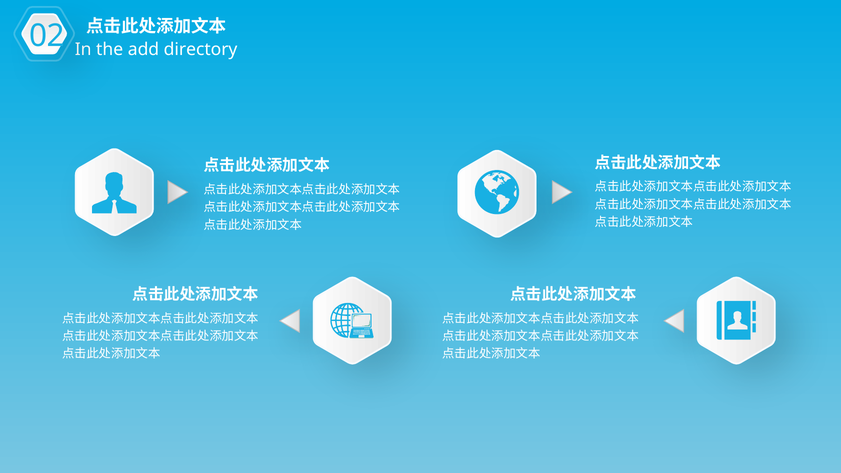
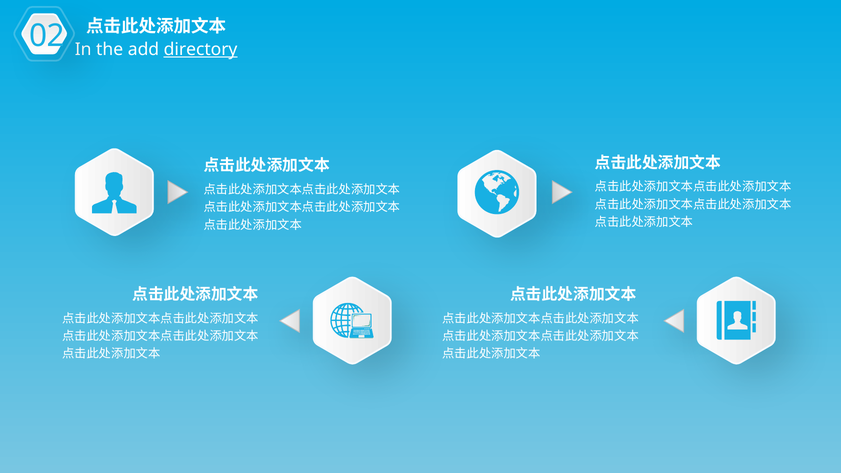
directory underline: none -> present
